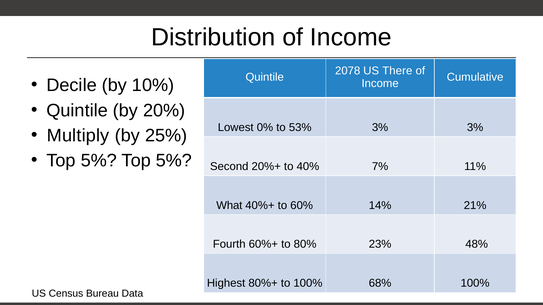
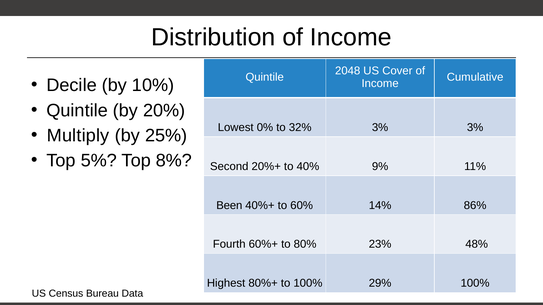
2078: 2078 -> 2048
There: There -> Cover
53%: 53% -> 32%
5% Top 5%: 5% -> 8%
7%: 7% -> 9%
What: What -> Been
21%: 21% -> 86%
68%: 68% -> 29%
